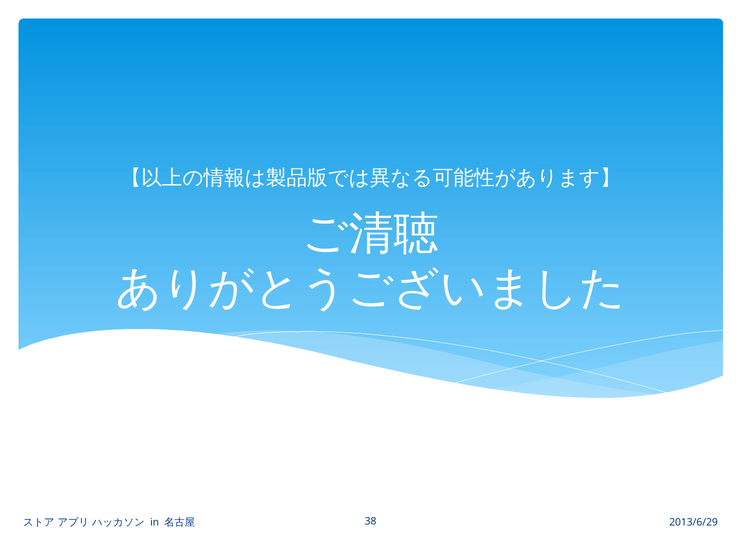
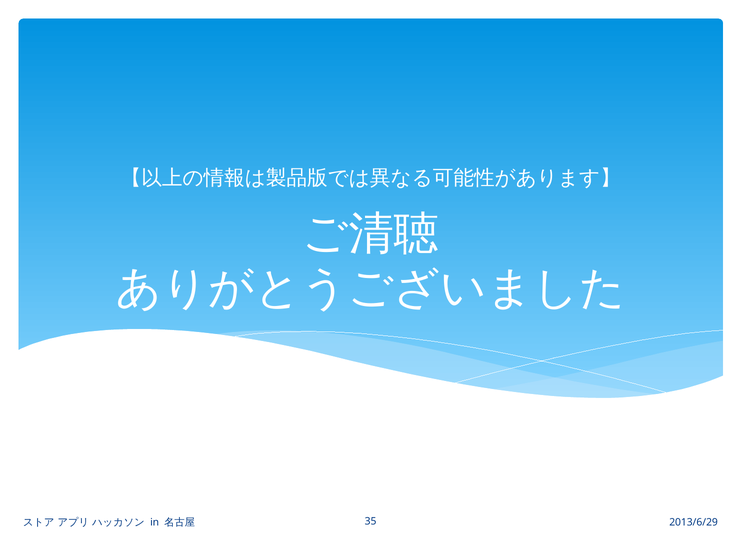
38: 38 -> 35
